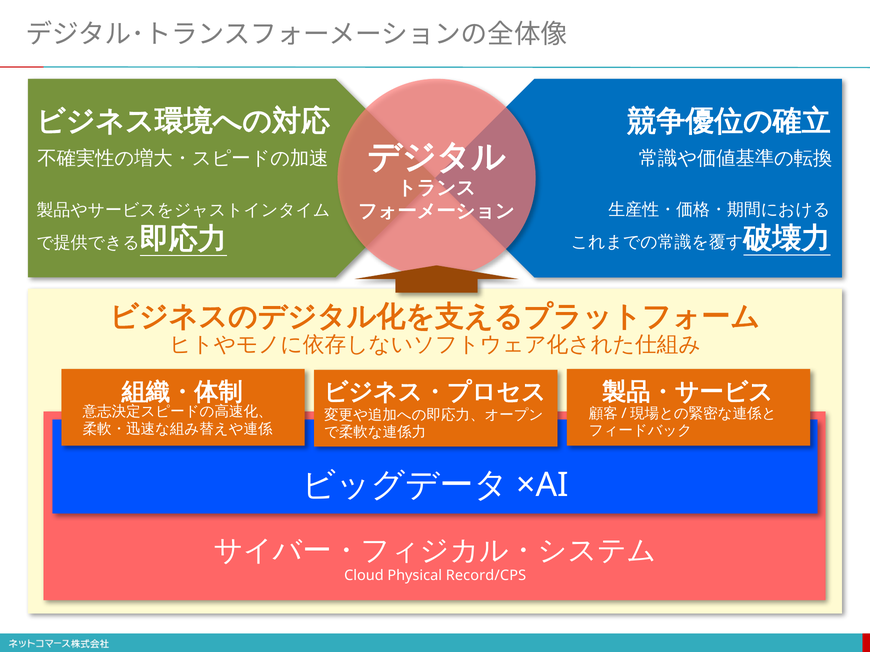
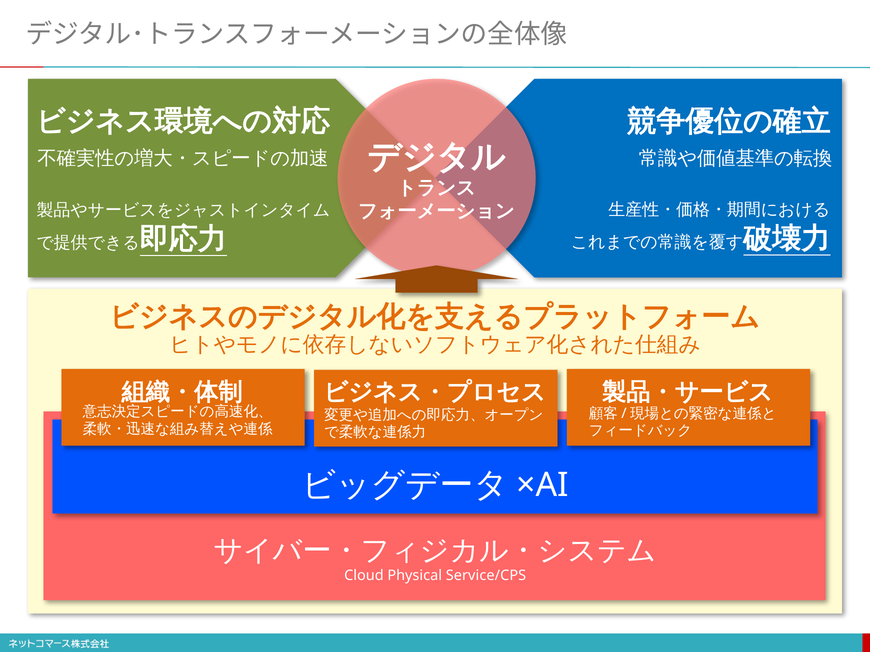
Record/CPS: Record/CPS -> Service/CPS
